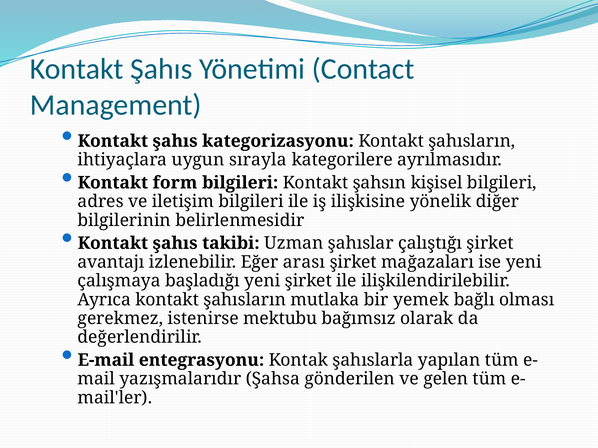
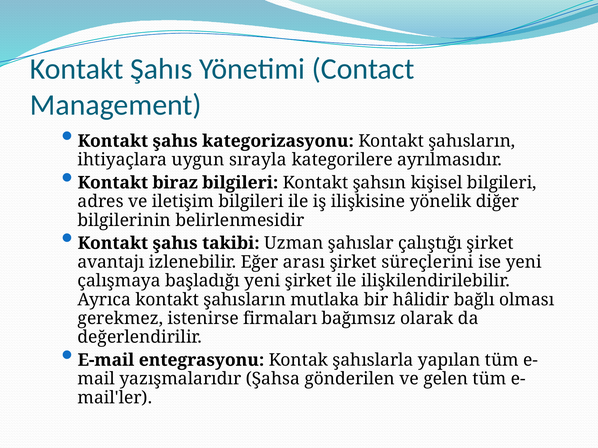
form: form -> biraz
mağazaları: mağazaları -> süreçlerini
yemek: yemek -> hâlidir
mektubu: mektubu -> firmaları
